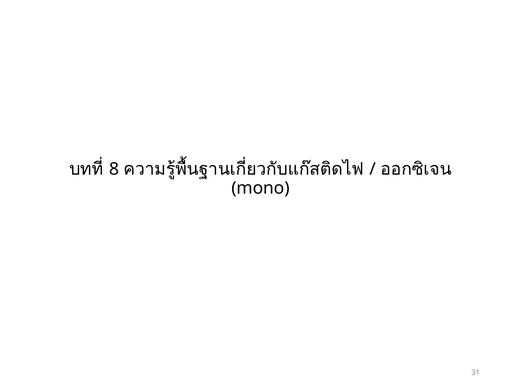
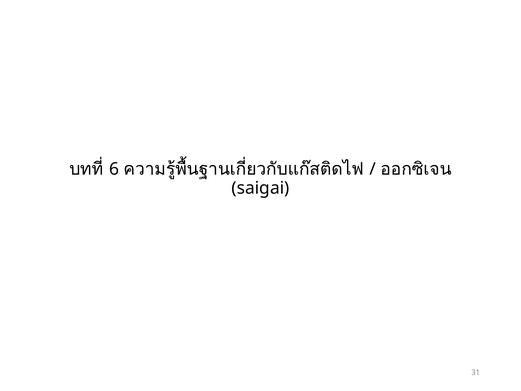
8: 8 -> 6
mono: mono -> saigai
